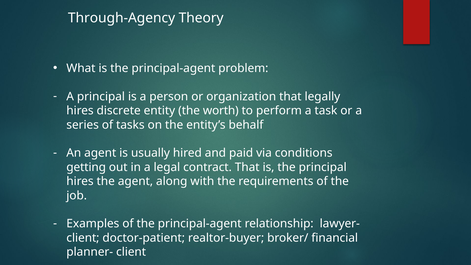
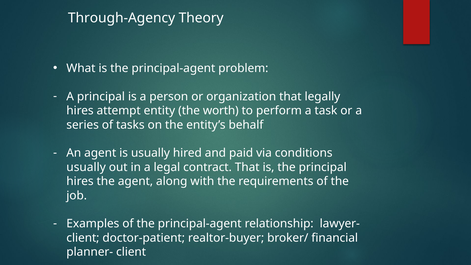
discrete: discrete -> attempt
getting at (86, 167): getting -> usually
